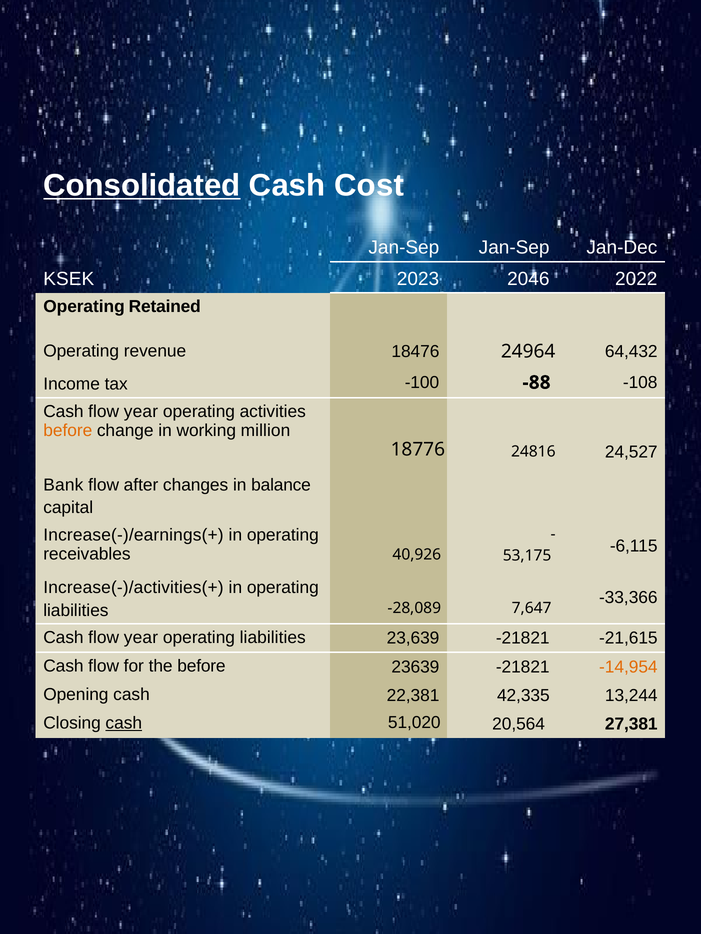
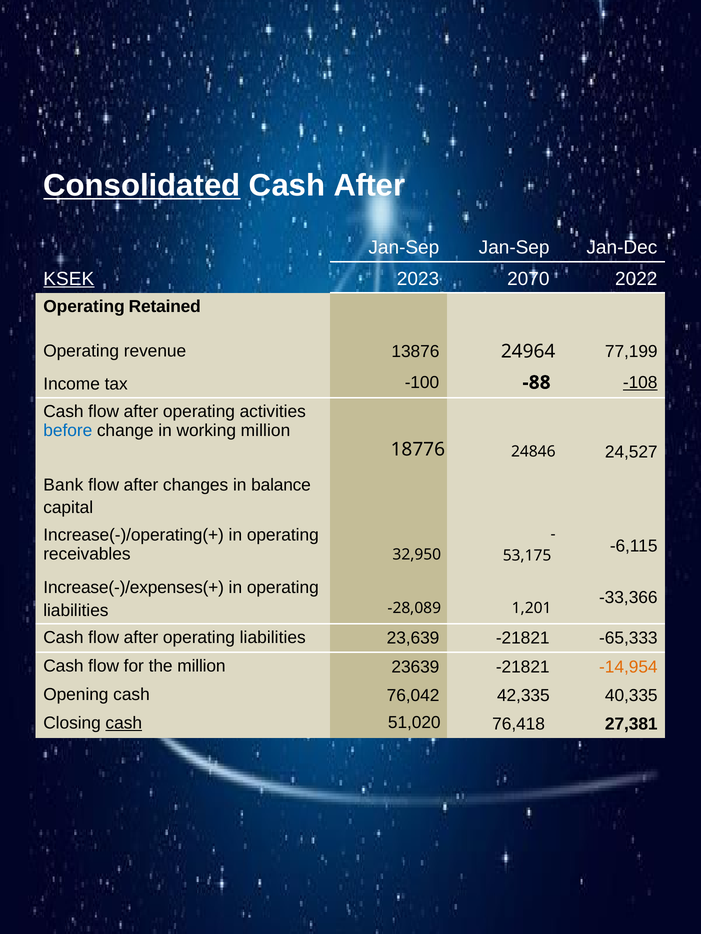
Cash Cost: Cost -> After
KSEK underline: none -> present
2046: 2046 -> 2070
18476: 18476 -> 13876
64,432: 64,432 -> 77,199
-108 underline: none -> present
year at (141, 412): year -> after
before at (68, 431) colour: orange -> blue
24816: 24816 -> 24846
Increase(-)/earnings(+: Increase(-)/earnings(+ -> Increase(-)/operating(+
40,926: 40,926 -> 32,950
Increase(-)/activities(+: Increase(-)/activities(+ -> Increase(-)/expenses(+
7,647: 7,647 -> 1,201
year at (141, 638): year -> after
-21,615: -21,615 -> -65,333
the before: before -> million
22,381: 22,381 -> 76,042
13,244: 13,244 -> 40,335
20,564: 20,564 -> 76,418
